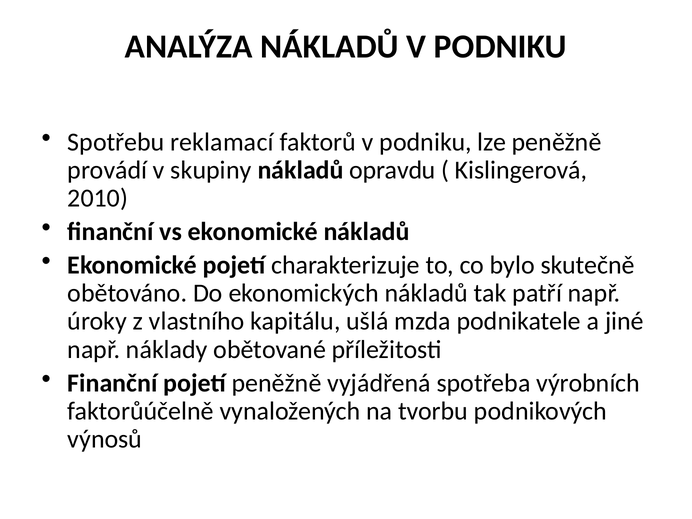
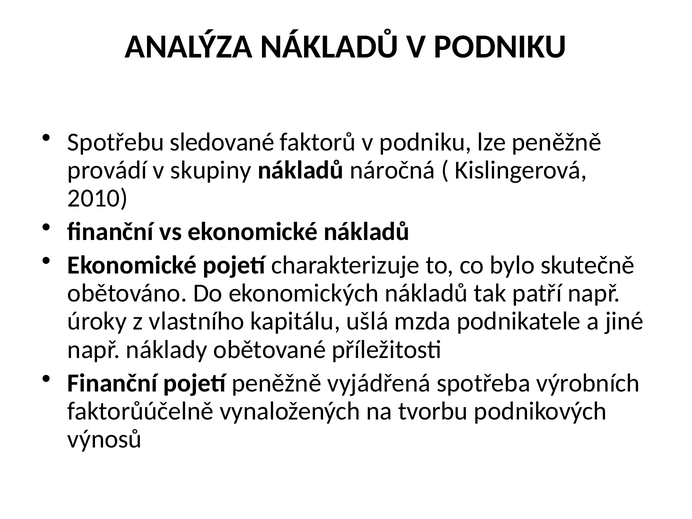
reklamací: reklamací -> sledované
opravdu: opravdu -> náročná
